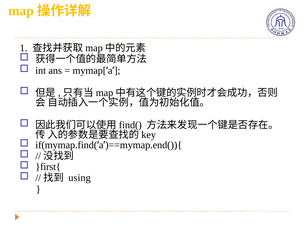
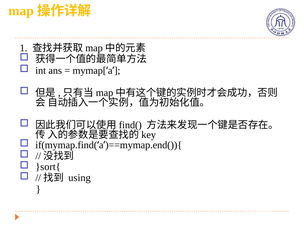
}first{: }first{ -> }sort{
